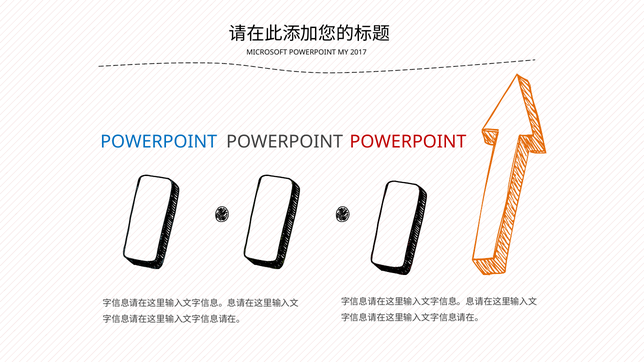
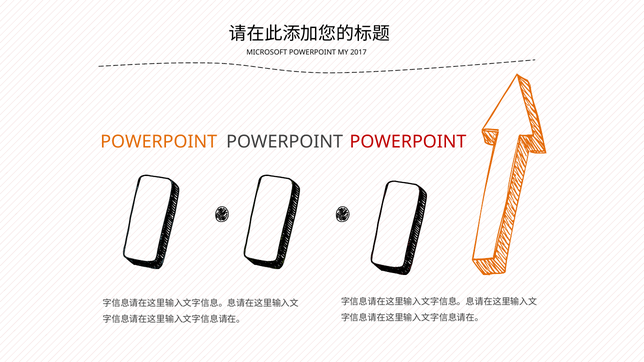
POWERPOINT at (159, 142) colour: blue -> orange
